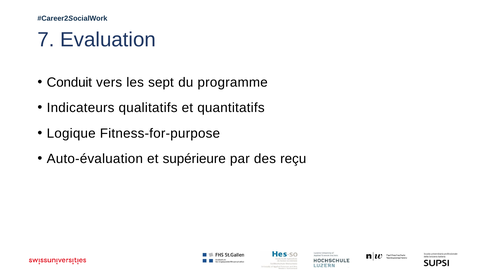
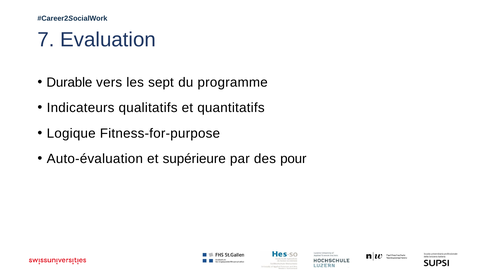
Conduit: Conduit -> Durable
reçu: reçu -> pour
